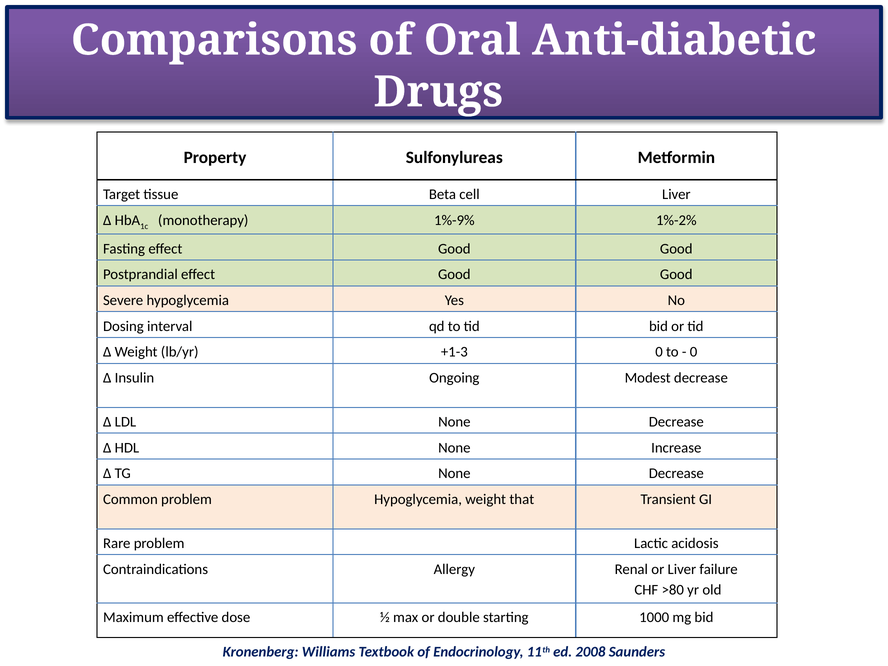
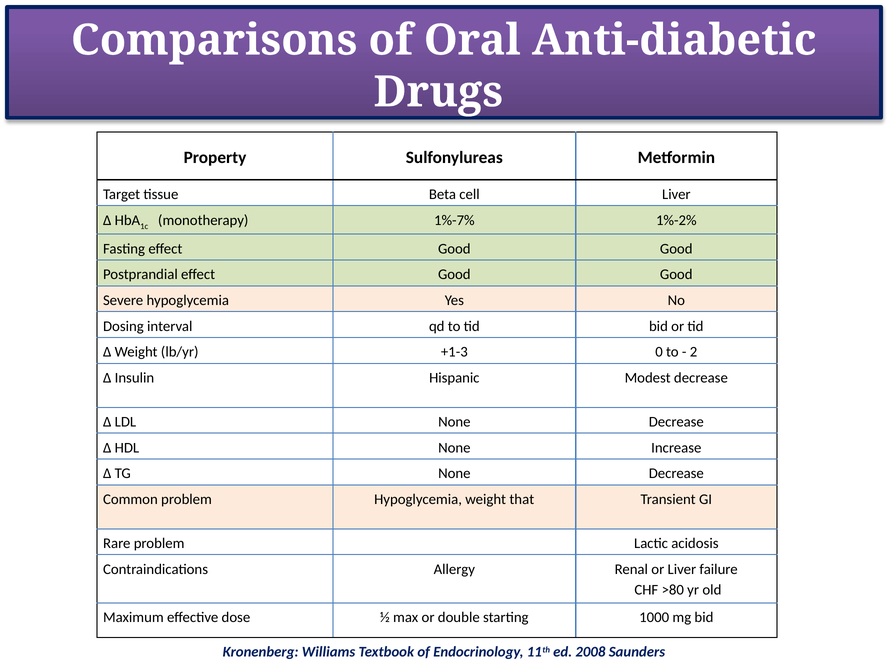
1%-9%: 1%-9% -> 1%-7%
0 at (694, 352): 0 -> 2
Ongoing: Ongoing -> Hispanic
